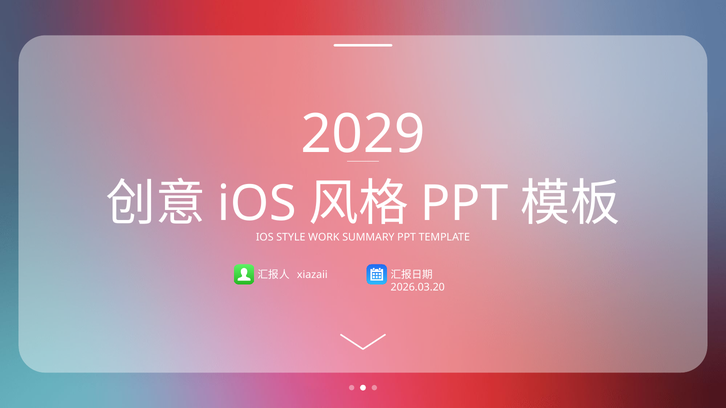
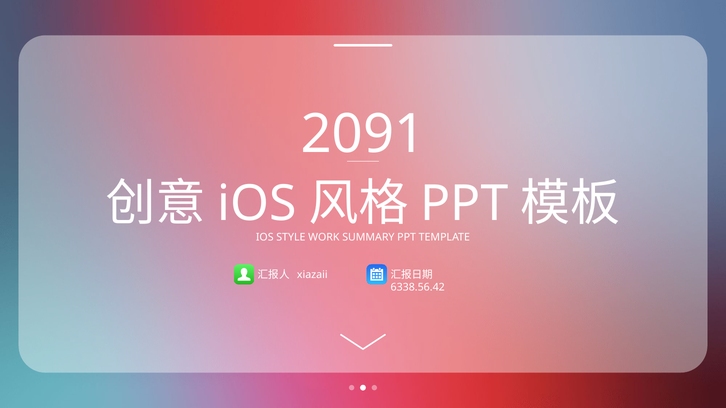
2029: 2029 -> 2091
2026.03.20: 2026.03.20 -> 6338.56.42
